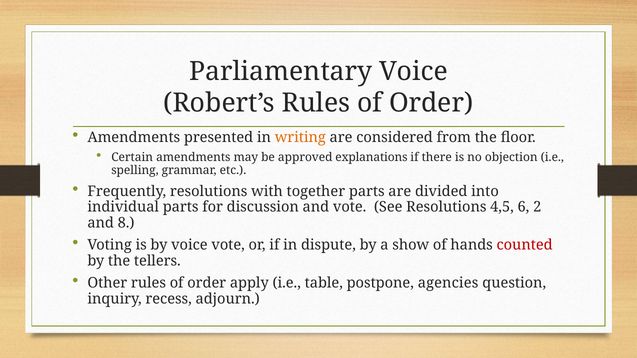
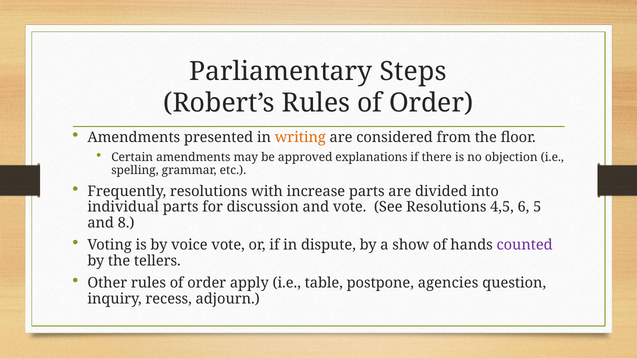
Parliamentary Voice: Voice -> Steps
together: together -> increase
2: 2 -> 5
counted colour: red -> purple
